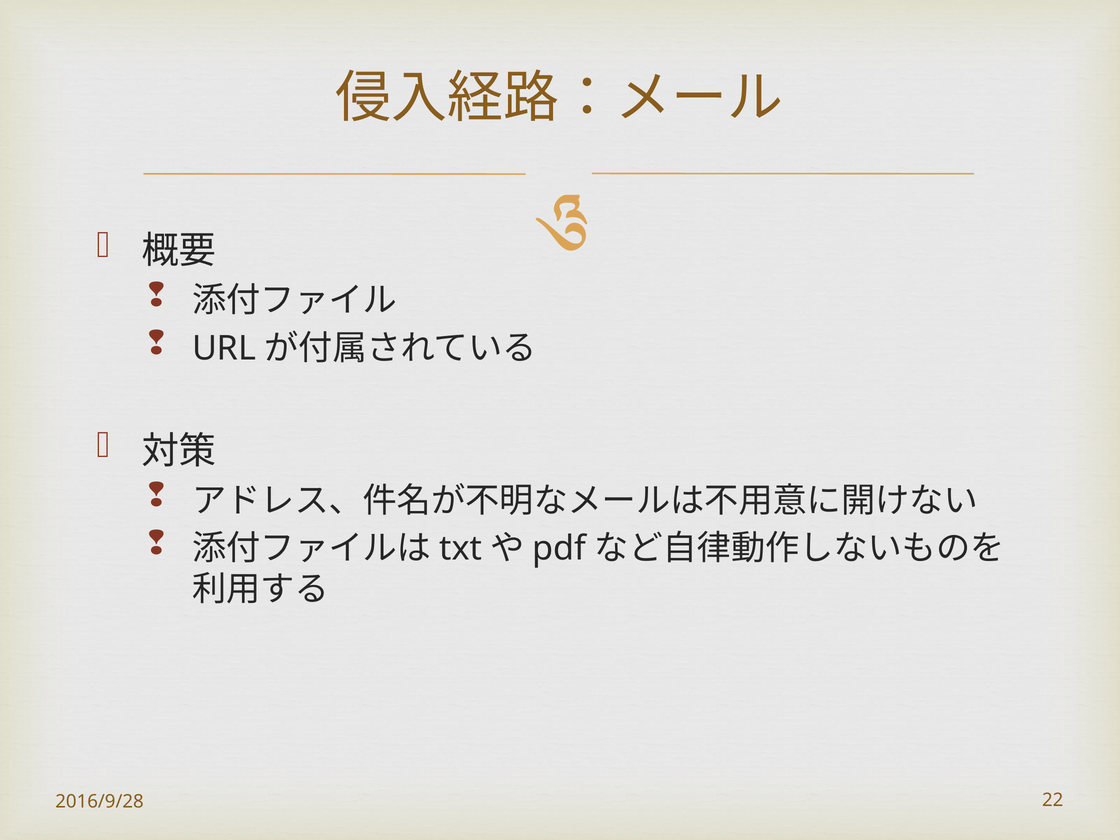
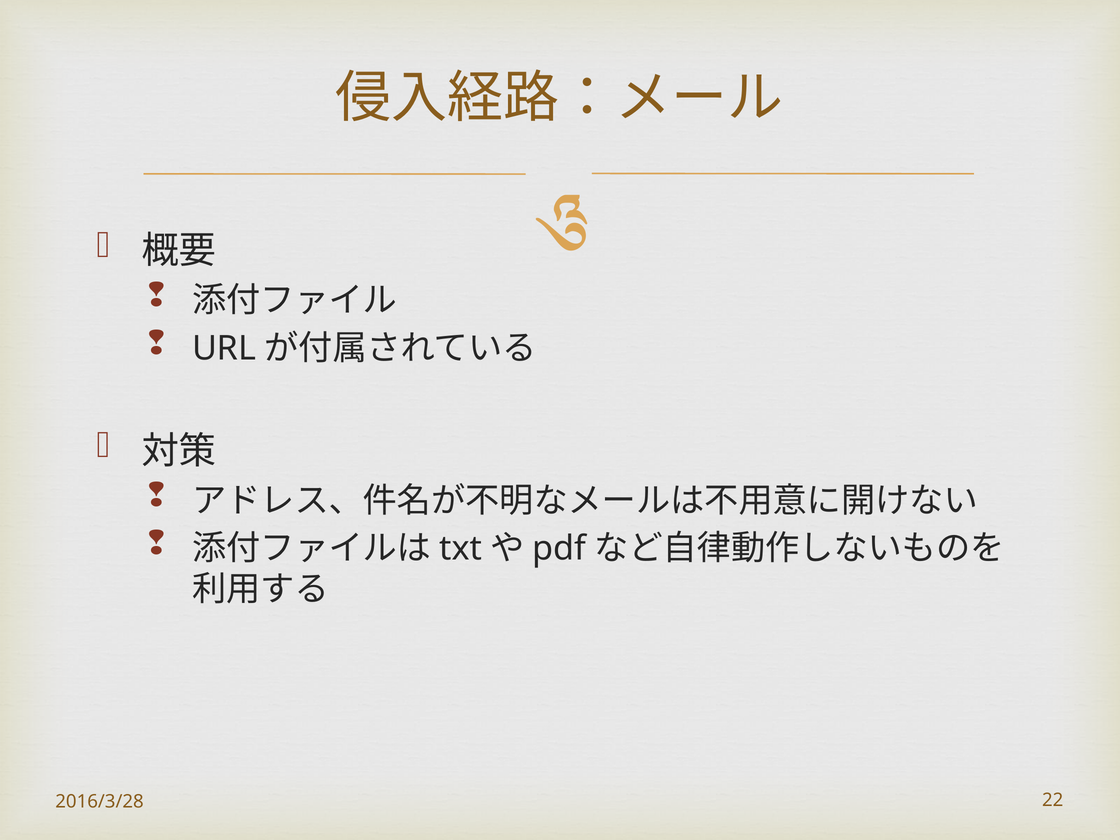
2016/9/28: 2016/9/28 -> 2016/3/28
